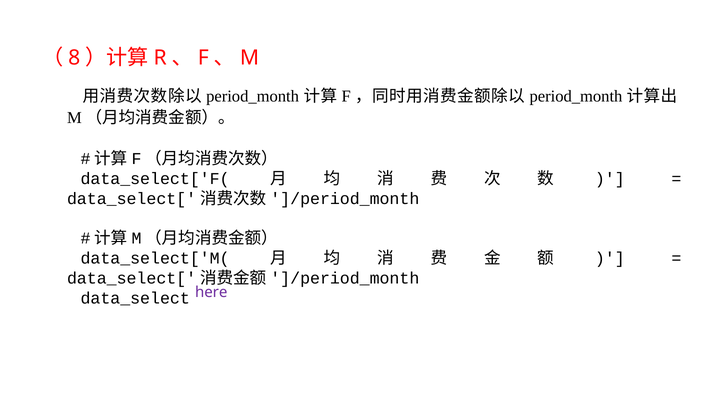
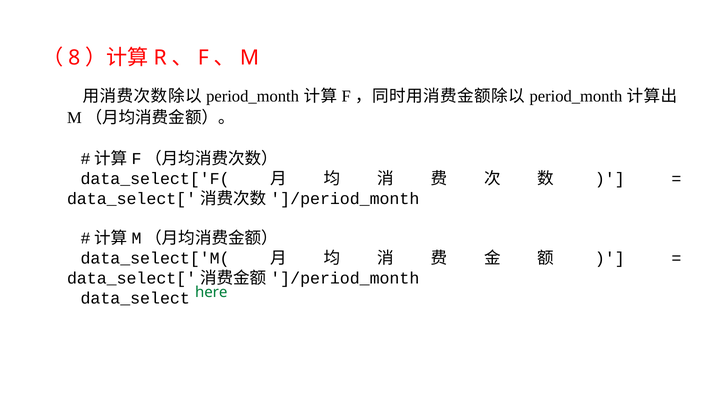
here at (211, 292) colour: purple -> green
